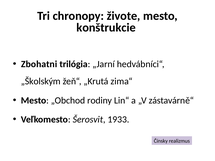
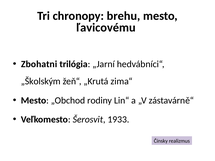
živote: živote -> brehu
konštrukcie: konštrukcie -> ľavicovému
